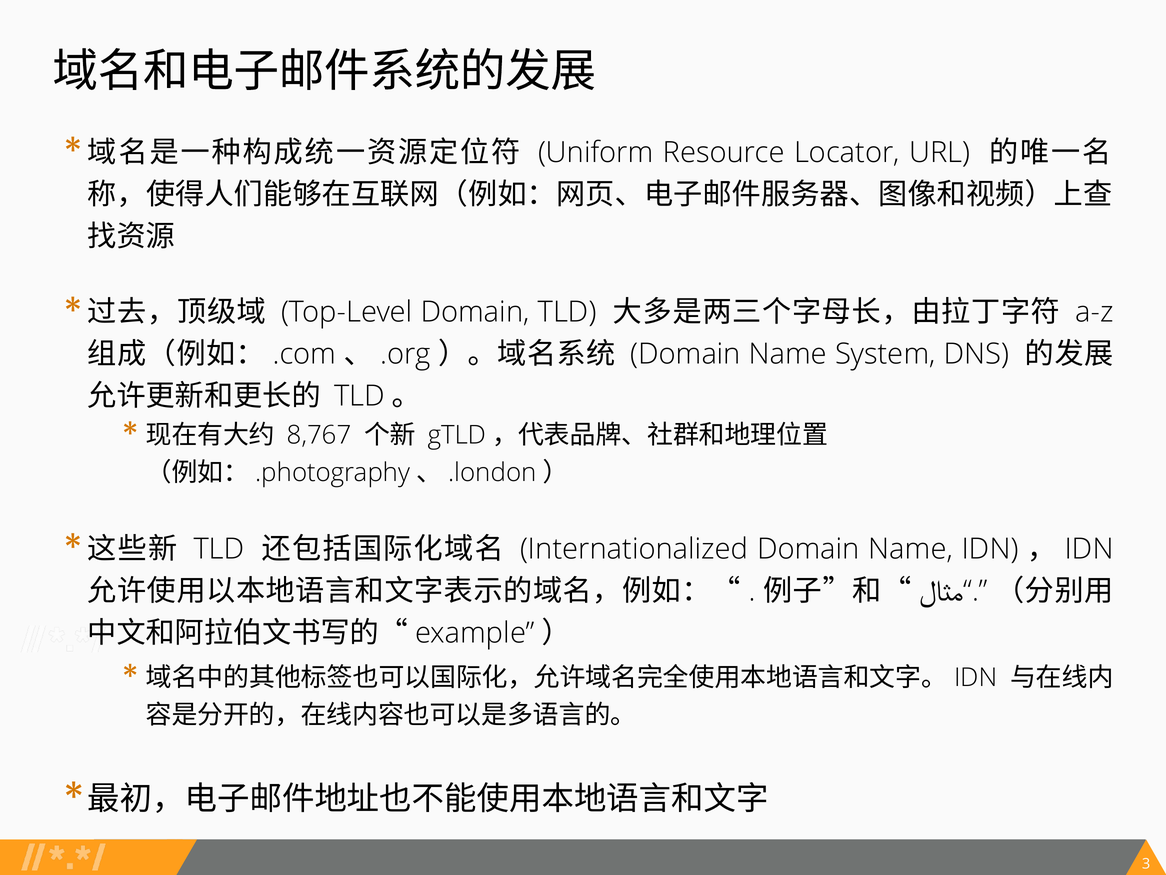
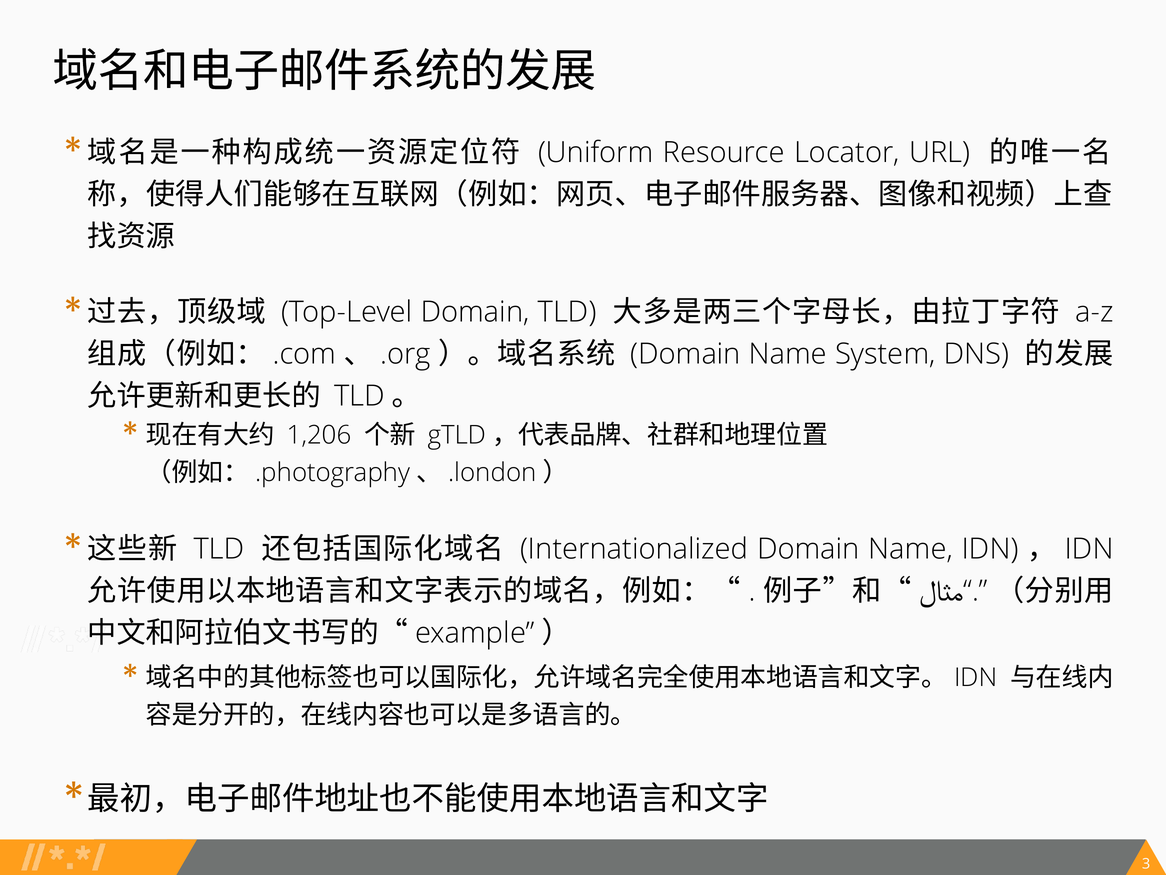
8,767: 8,767 -> 1,206
